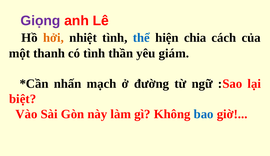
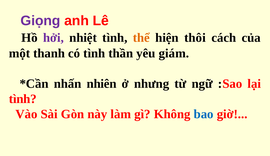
hởi colour: orange -> purple
thể colour: blue -> orange
chia: chia -> thôi
mạch: mạch -> nhiên
đường: đường -> nhưng
biệt at (23, 99): biệt -> tình
